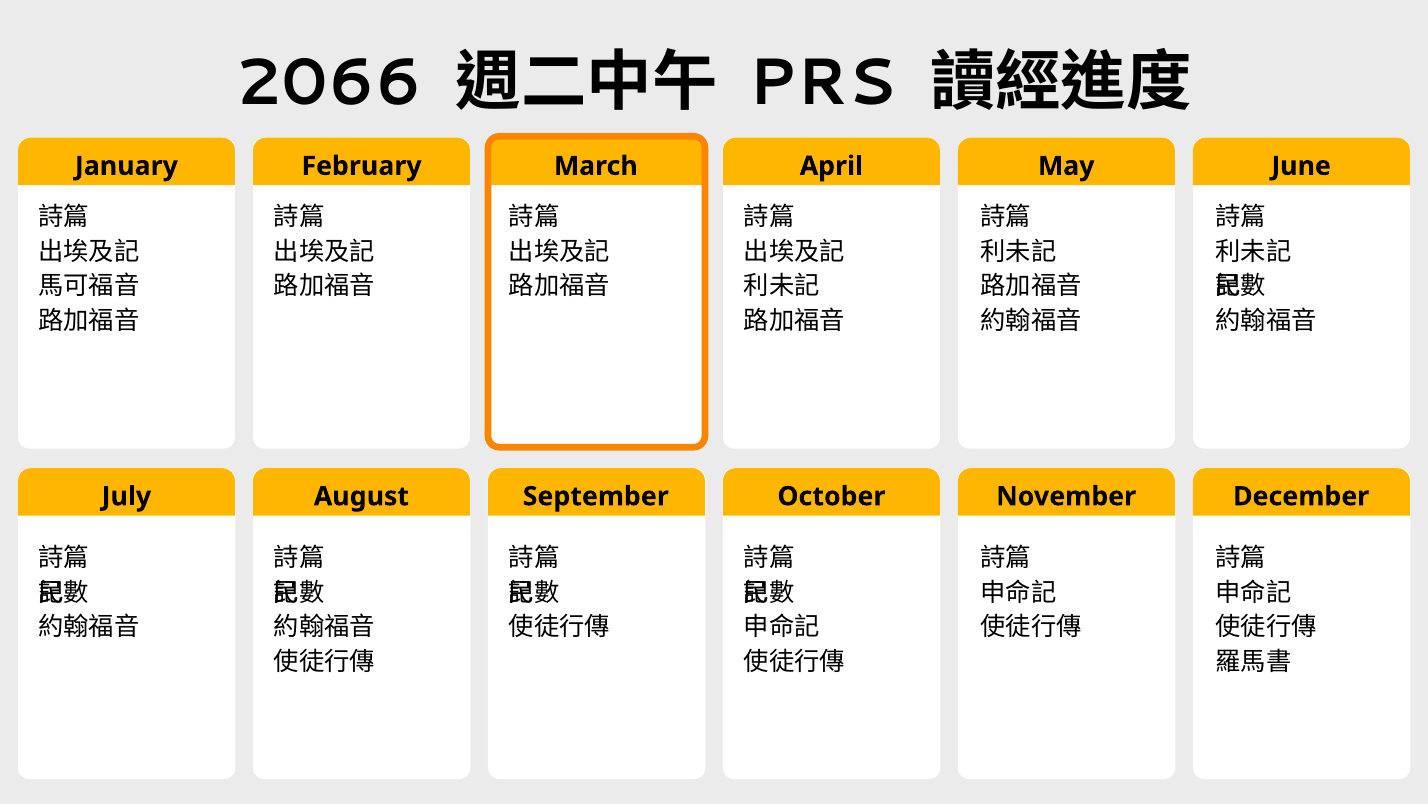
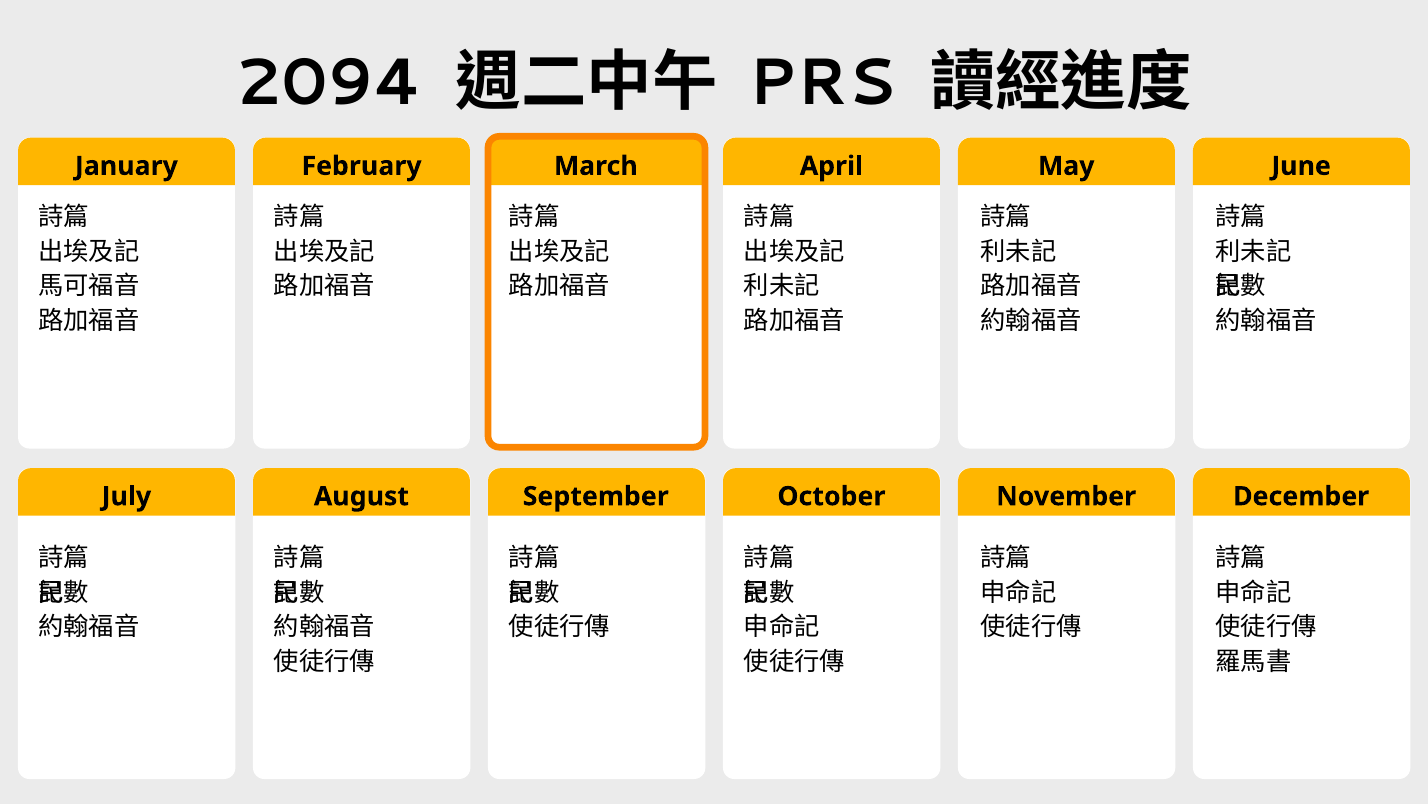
2066: 2066 -> 2094
